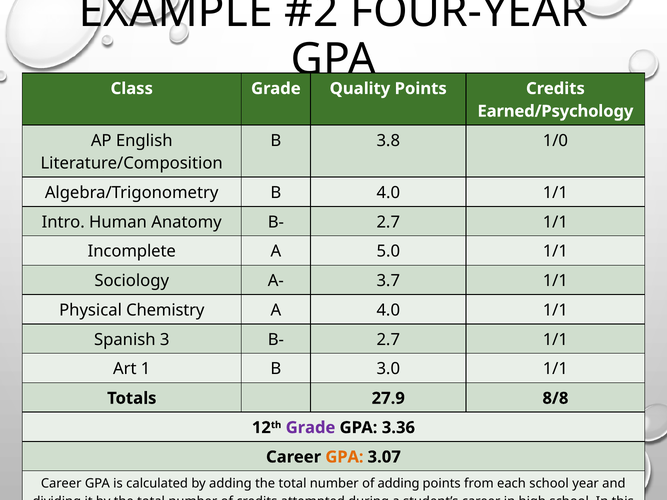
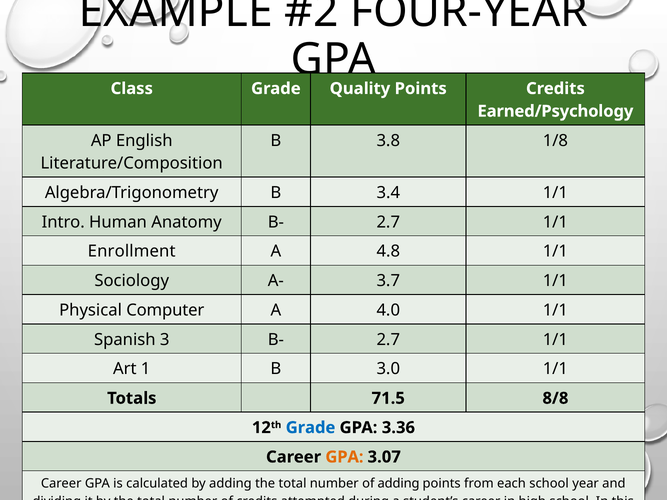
1/0: 1/0 -> 1/8
B 4.0: 4.0 -> 3.4
Incomplete: Incomplete -> Enrollment
5.0: 5.0 -> 4.8
Chemistry: Chemistry -> Computer
27.9: 27.9 -> 71.5
Grade at (311, 428) colour: purple -> blue
